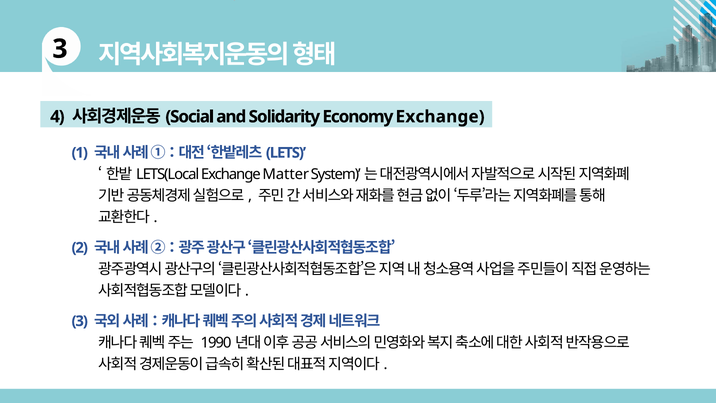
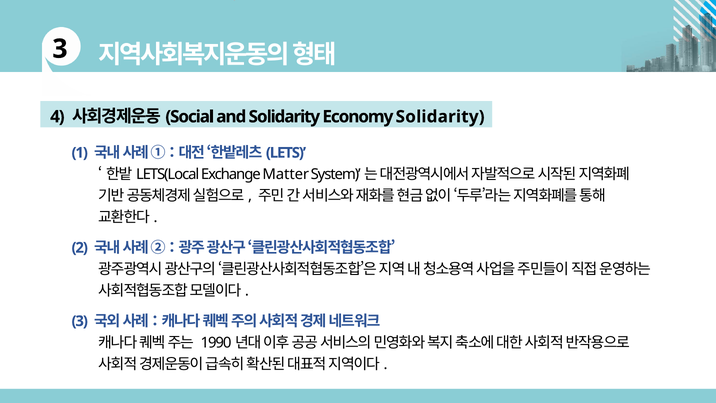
Economy Exchange: Exchange -> Solidarity
